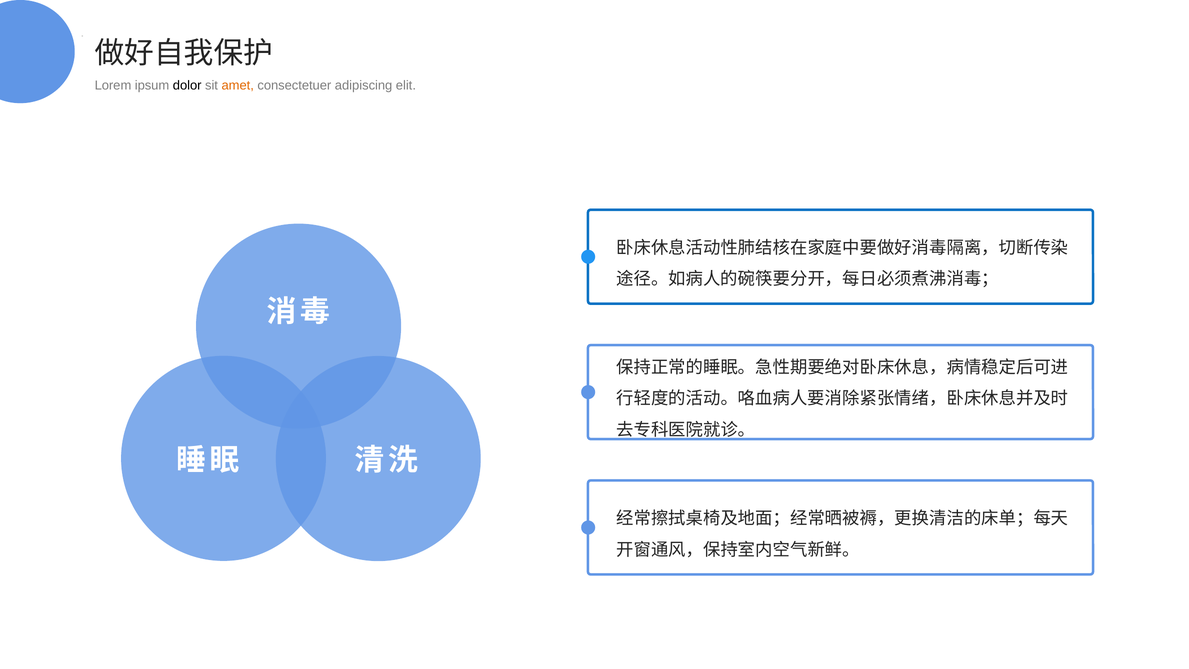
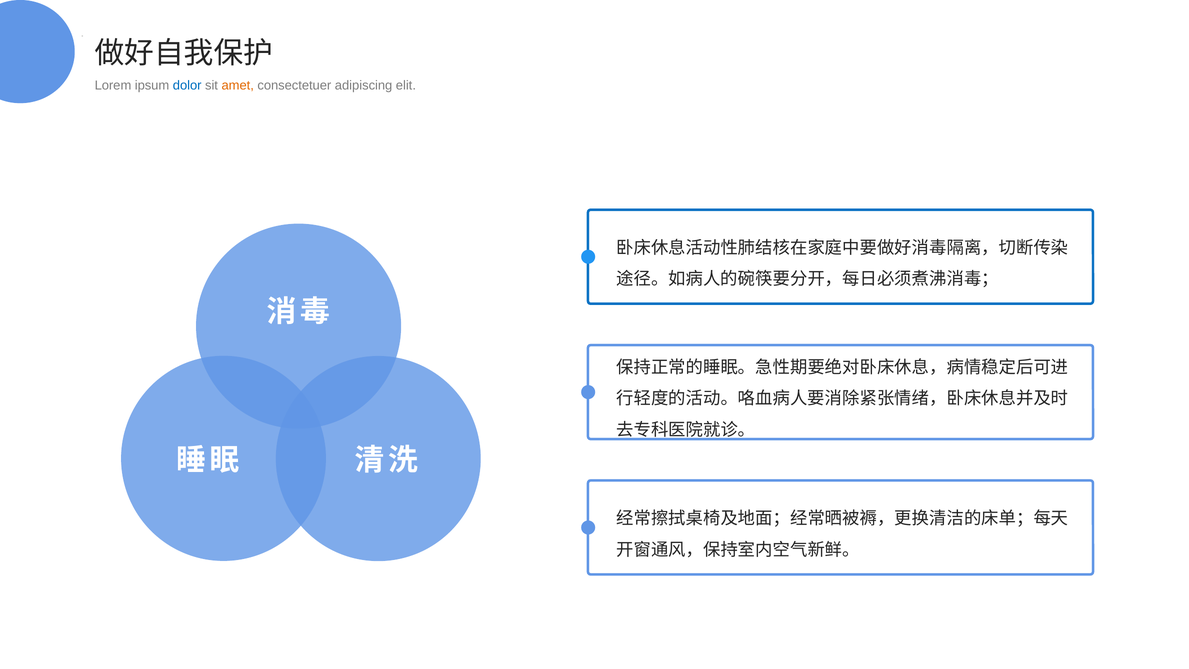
dolor colour: black -> blue
